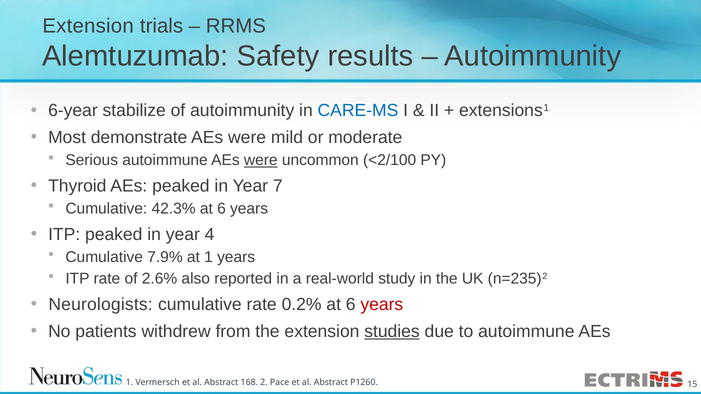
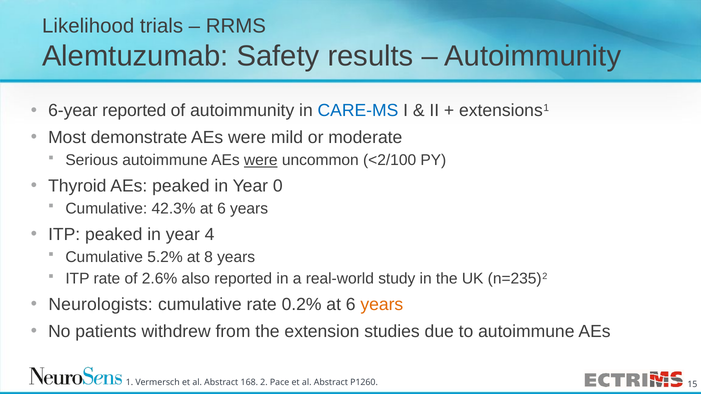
Extension at (88, 26): Extension -> Likelihood
6-year stabilize: stabilize -> reported
7: 7 -> 0
7.9%: 7.9% -> 5.2%
at 1: 1 -> 8
years at (382, 305) colour: red -> orange
studies underline: present -> none
